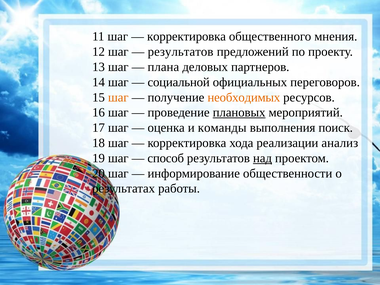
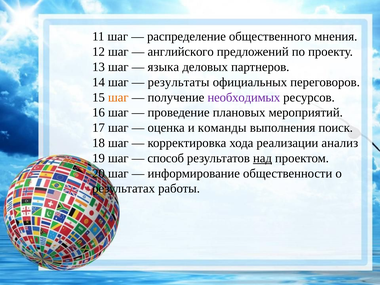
корректировка at (186, 37): корректировка -> распределение
результатов at (181, 52): результатов -> английского
плана: плана -> языка
социальной: социальной -> результаты
необходимых colour: orange -> purple
плановых underline: present -> none
